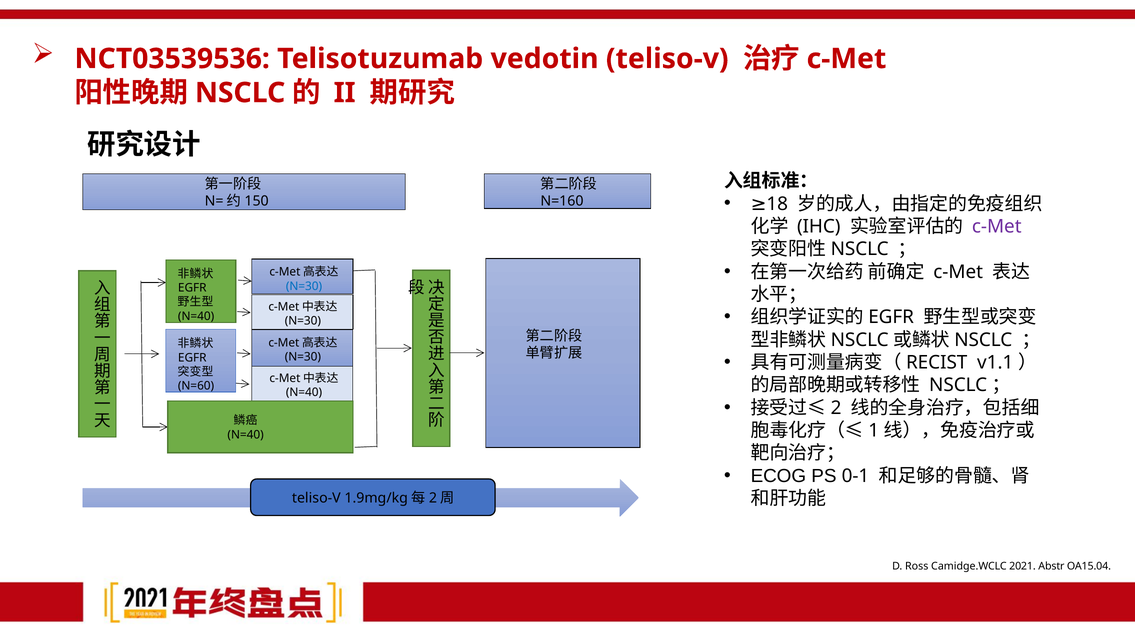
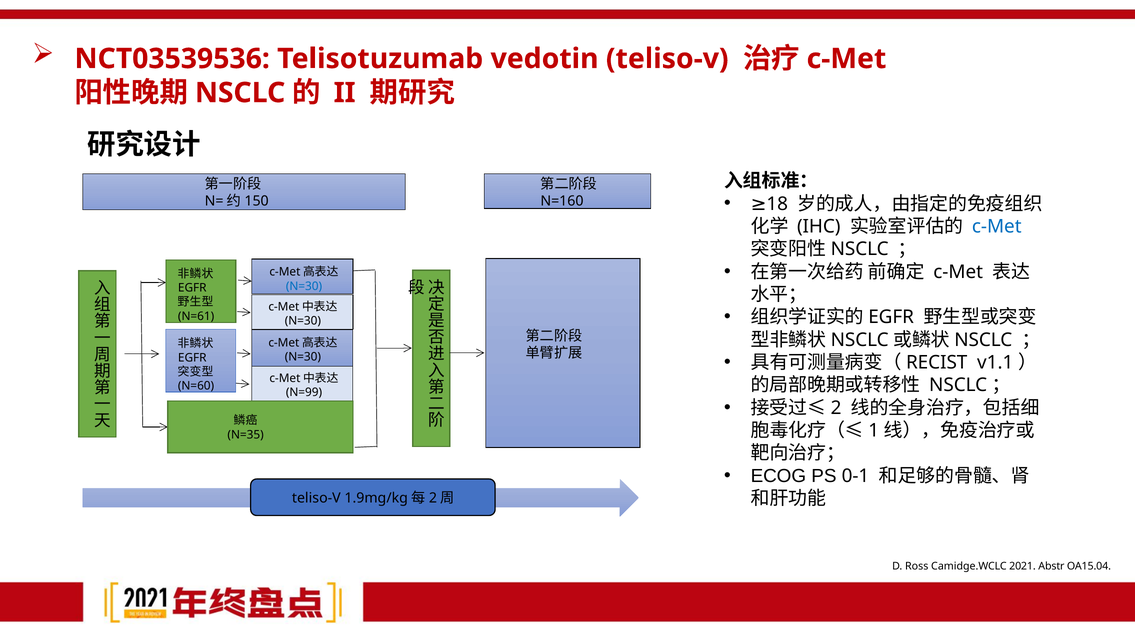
c-Met at (997, 227) colour: purple -> blue
N=40 at (196, 316): N=40 -> N=61
N=40 at (304, 393): N=40 -> N=99
N=40 at (246, 435): N=40 -> N=35
